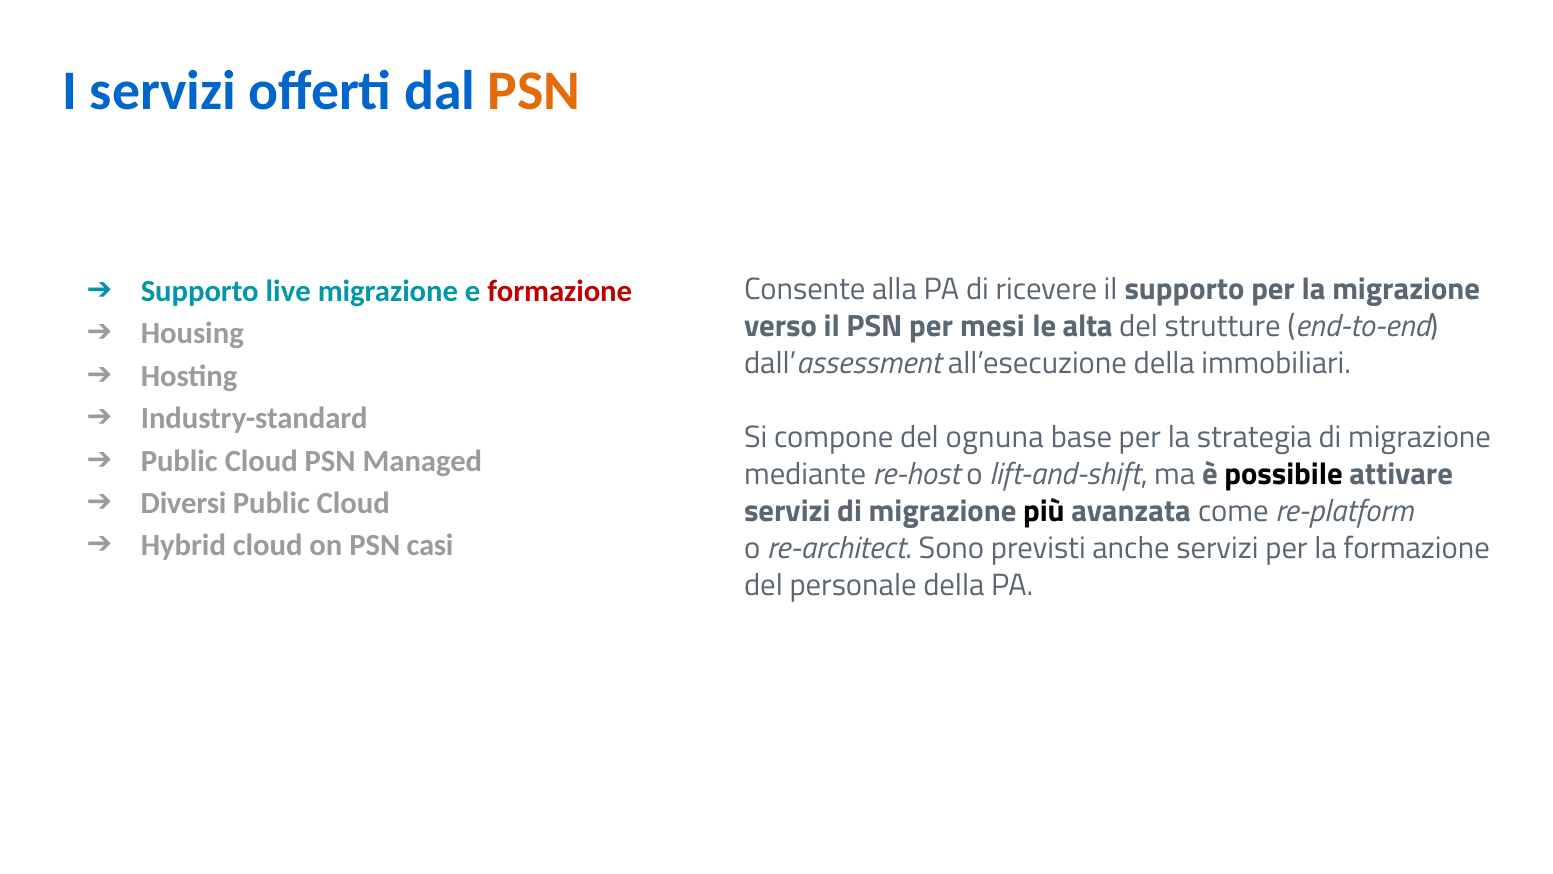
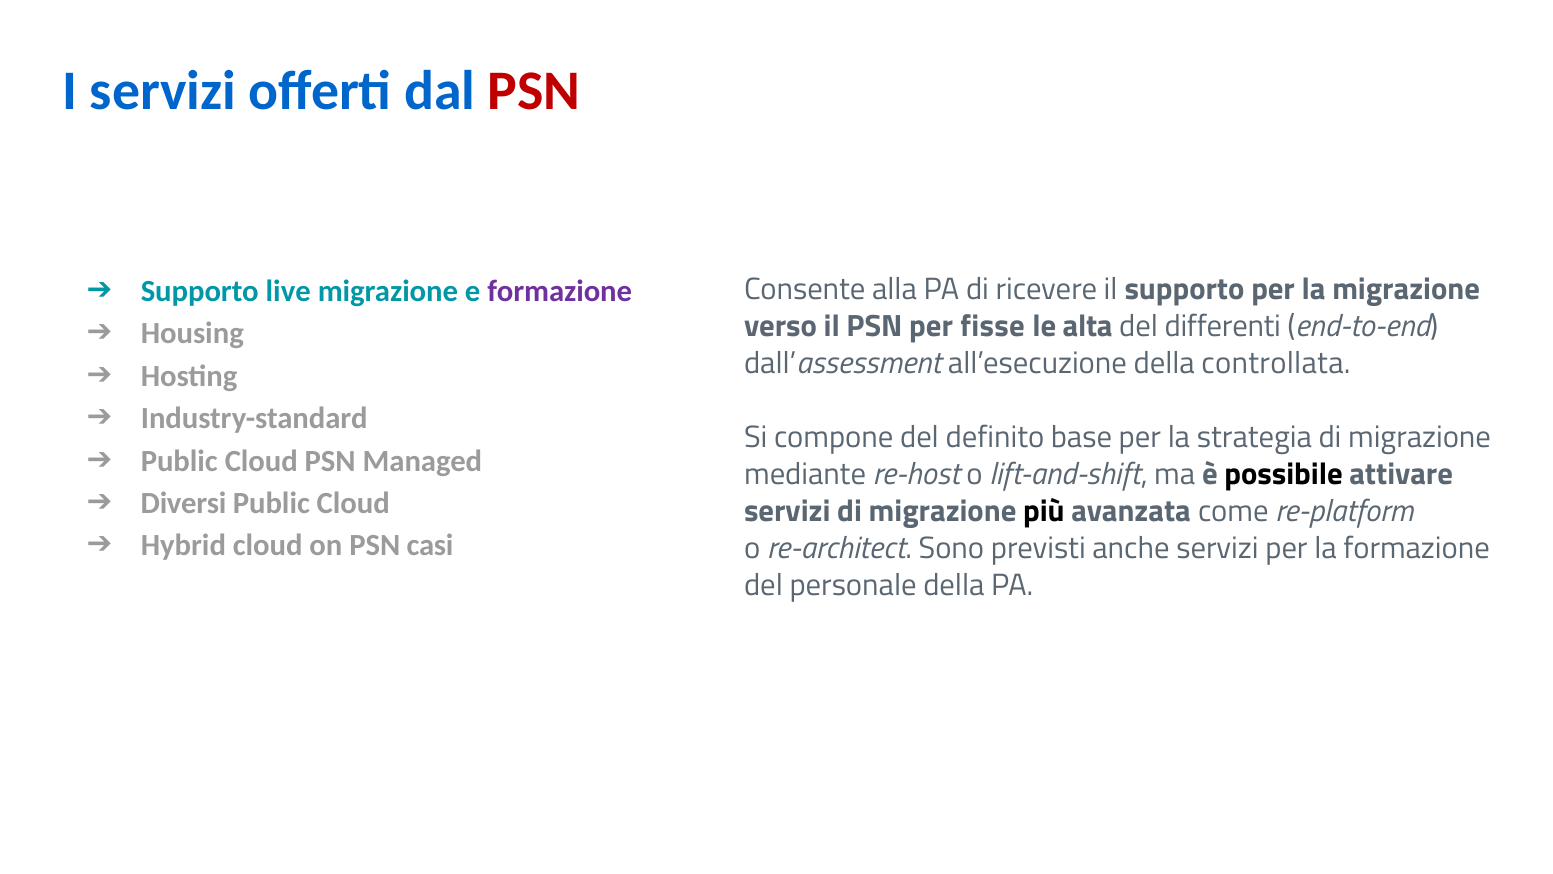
PSN at (534, 91) colour: orange -> red
formazione at (560, 291) colour: red -> purple
mesi: mesi -> fisse
strutture: strutture -> differenti
immobiliari: immobiliari -> controllata
ognuna: ognuna -> definito
